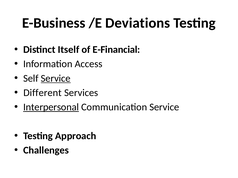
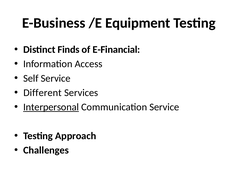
Deviations: Deviations -> Equipment
Itself: Itself -> Finds
Service at (56, 79) underline: present -> none
